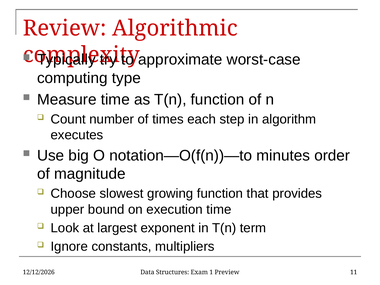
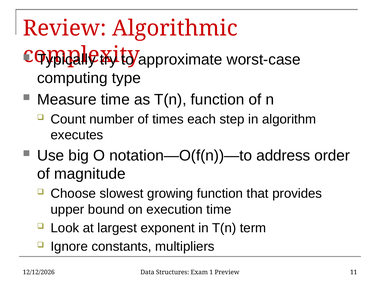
minutes: minutes -> address
